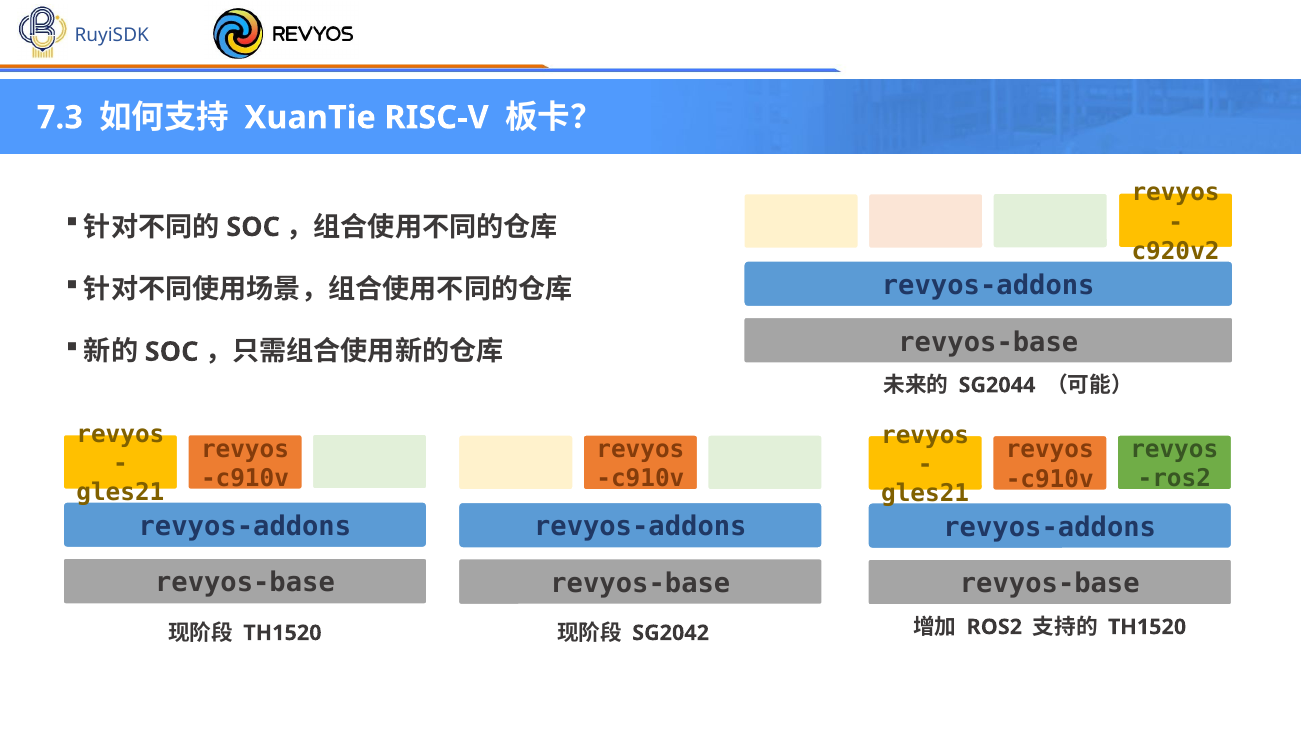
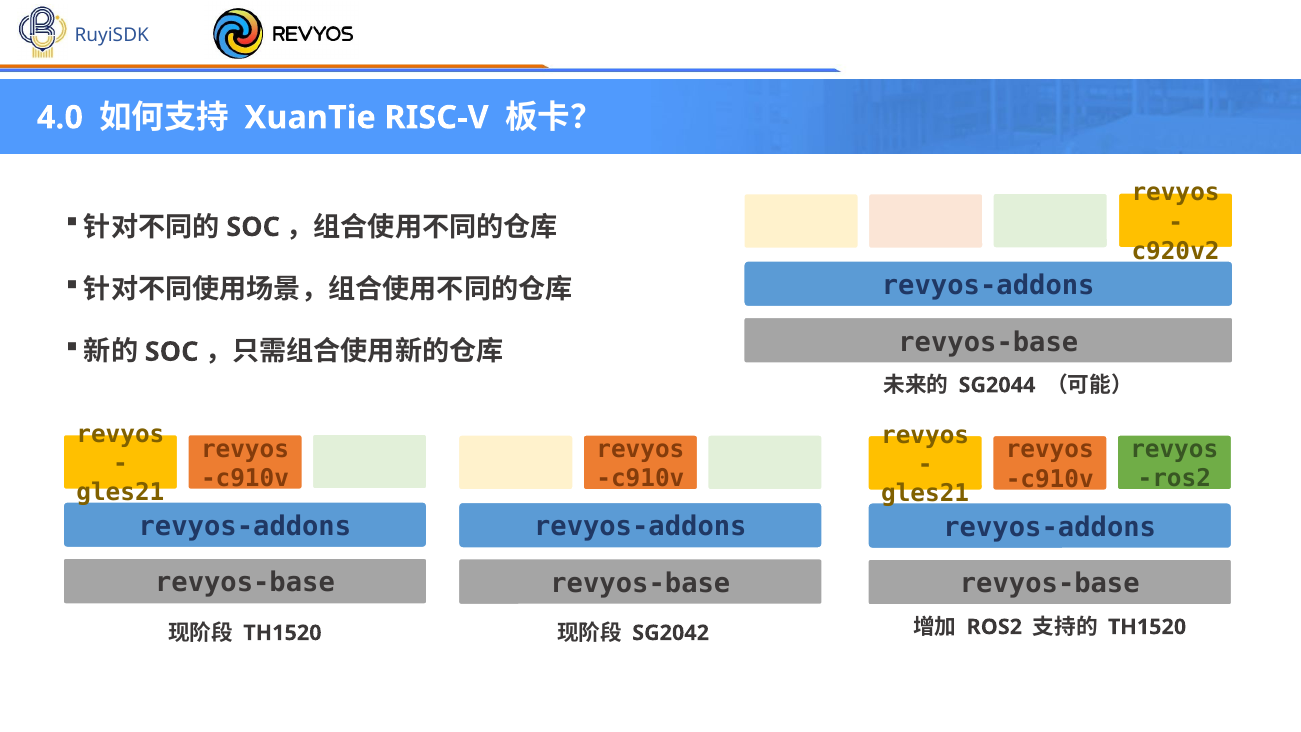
7.3: 7.3 -> 4.0
